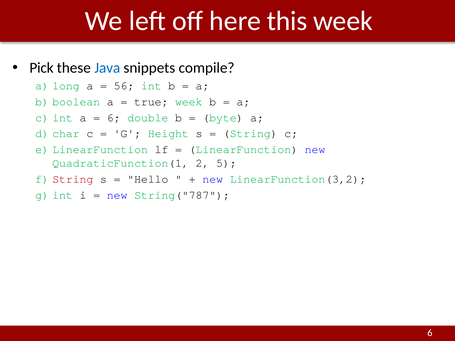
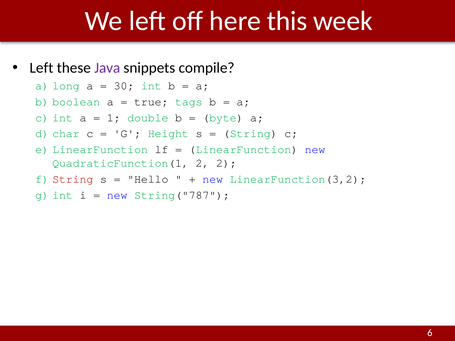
Pick at (42, 68): Pick -> Left
Java colour: blue -> purple
56: 56 -> 30
true week: week -> tags
6 at (114, 118): 6 -> 1
2 5: 5 -> 2
